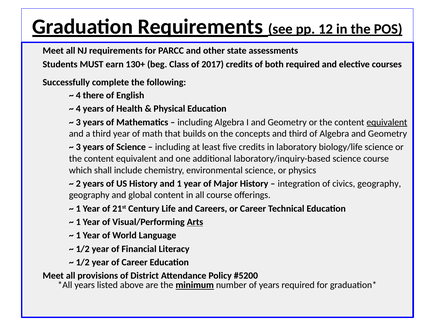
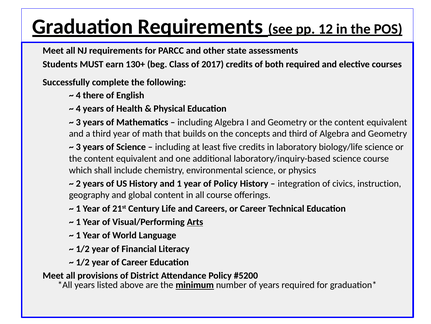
equivalent at (387, 122) underline: present -> none
of Major: Major -> Policy
civics geography: geography -> instruction
